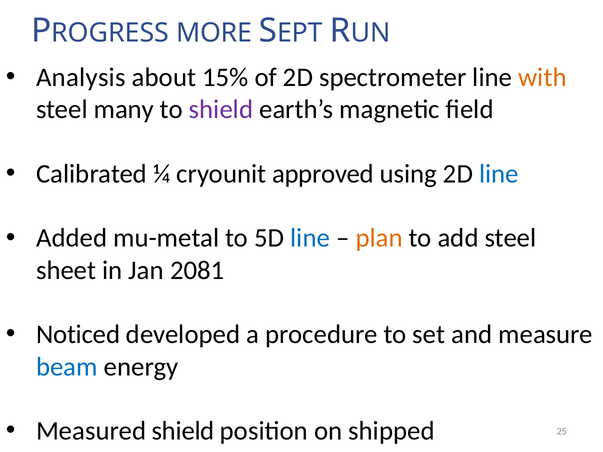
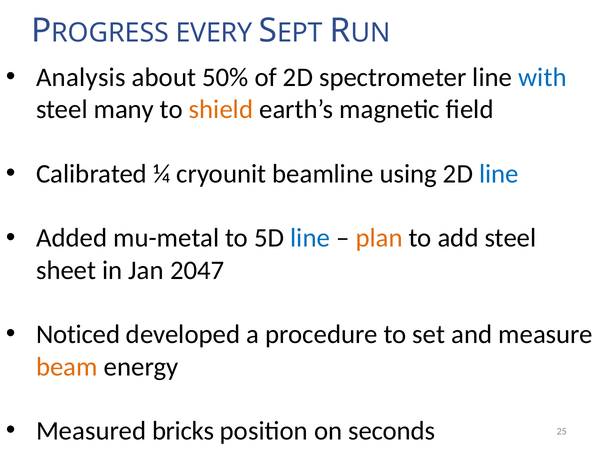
MORE: MORE -> EVERY
15%: 15% -> 50%
with colour: orange -> blue
shield at (221, 110) colour: purple -> orange
approved: approved -> beamline
2081: 2081 -> 2047
beam colour: blue -> orange
Measured shield: shield -> bricks
shipped: shipped -> seconds
